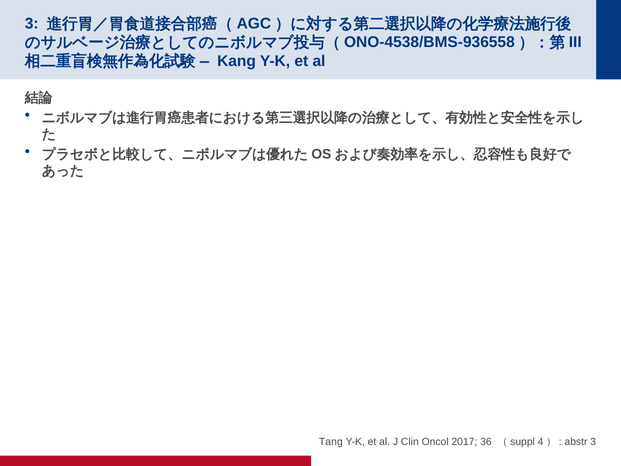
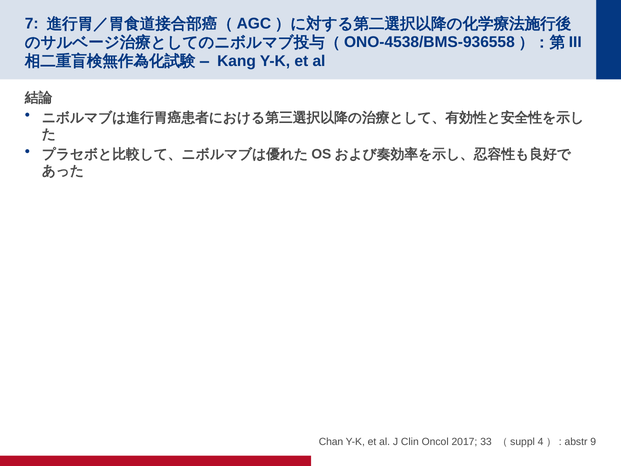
3 at (32, 24): 3 -> 7
Tang: Tang -> Chan
36: 36 -> 33
abstr 3: 3 -> 9
